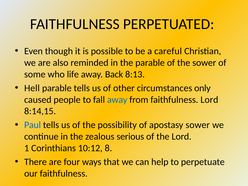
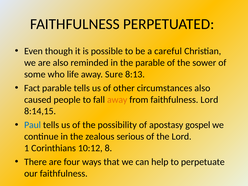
Back: Back -> Sure
Hell: Hell -> Fact
circumstances only: only -> also
away at (117, 100) colour: blue -> orange
apostasy sower: sower -> gospel
